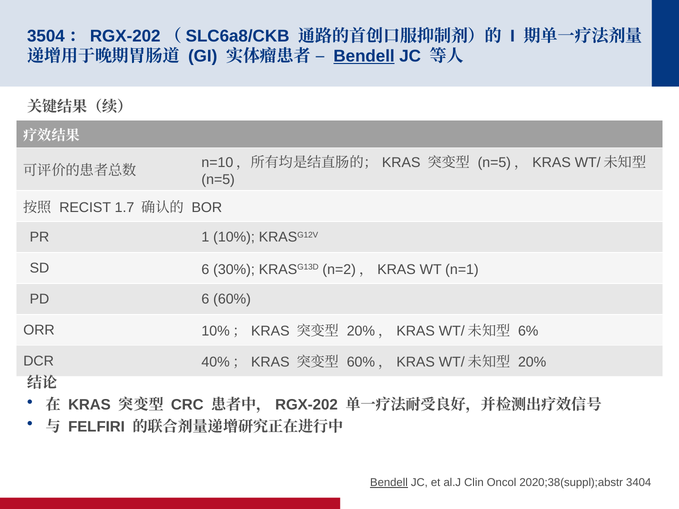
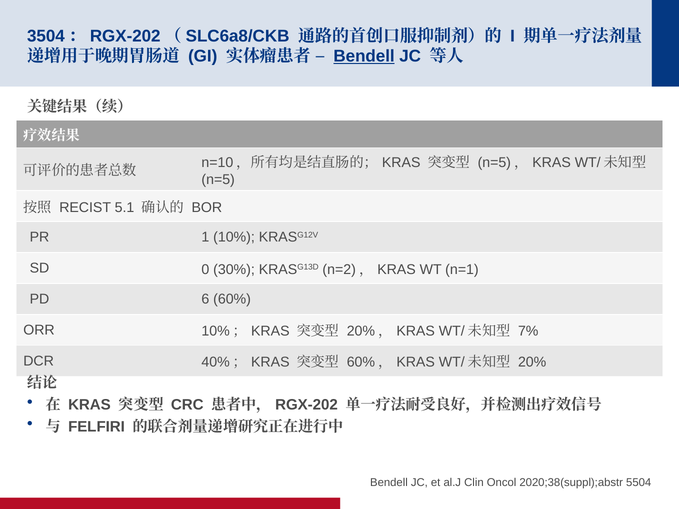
1.7: 1.7 -> 5.1
SD 6: 6 -> 0
6%: 6% -> 7%
Bendell at (389, 483) underline: present -> none
3404: 3404 -> 5504
